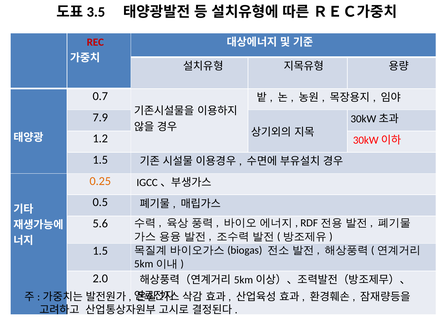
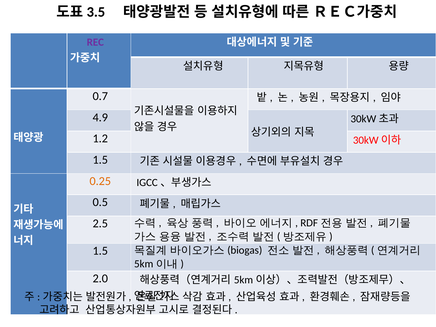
REC colour: red -> purple
7.9: 7.9 -> 4.9
5.6: 5.6 -> 2.5
